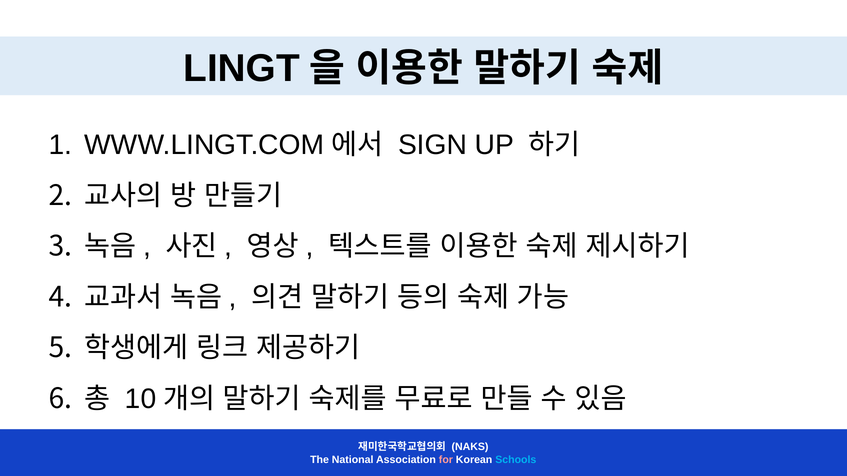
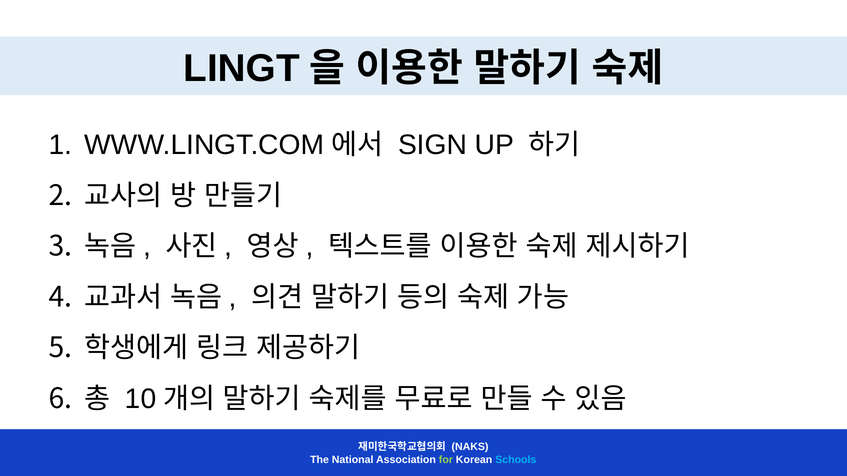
for colour: pink -> light green
